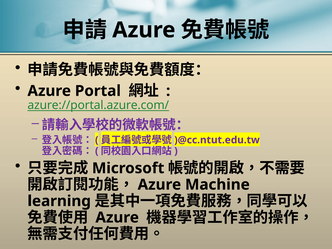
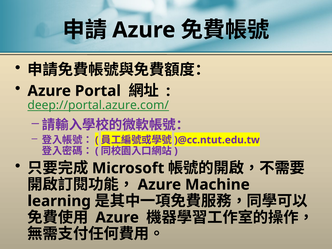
azure://portal.azure.com/: azure://portal.azure.com/ -> deep://portal.azure.com/
